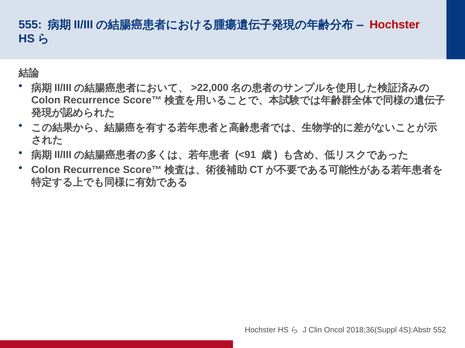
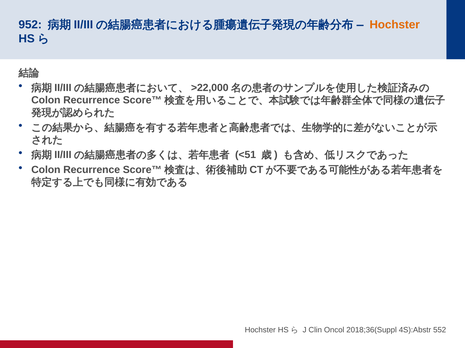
555: 555 -> 952
Hochster at (395, 25) colour: red -> orange
<91: <91 -> <51
